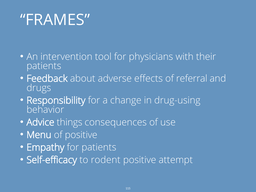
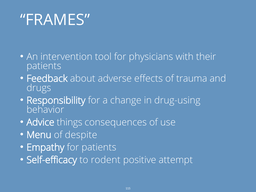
referral: referral -> trauma
of positive: positive -> despite
